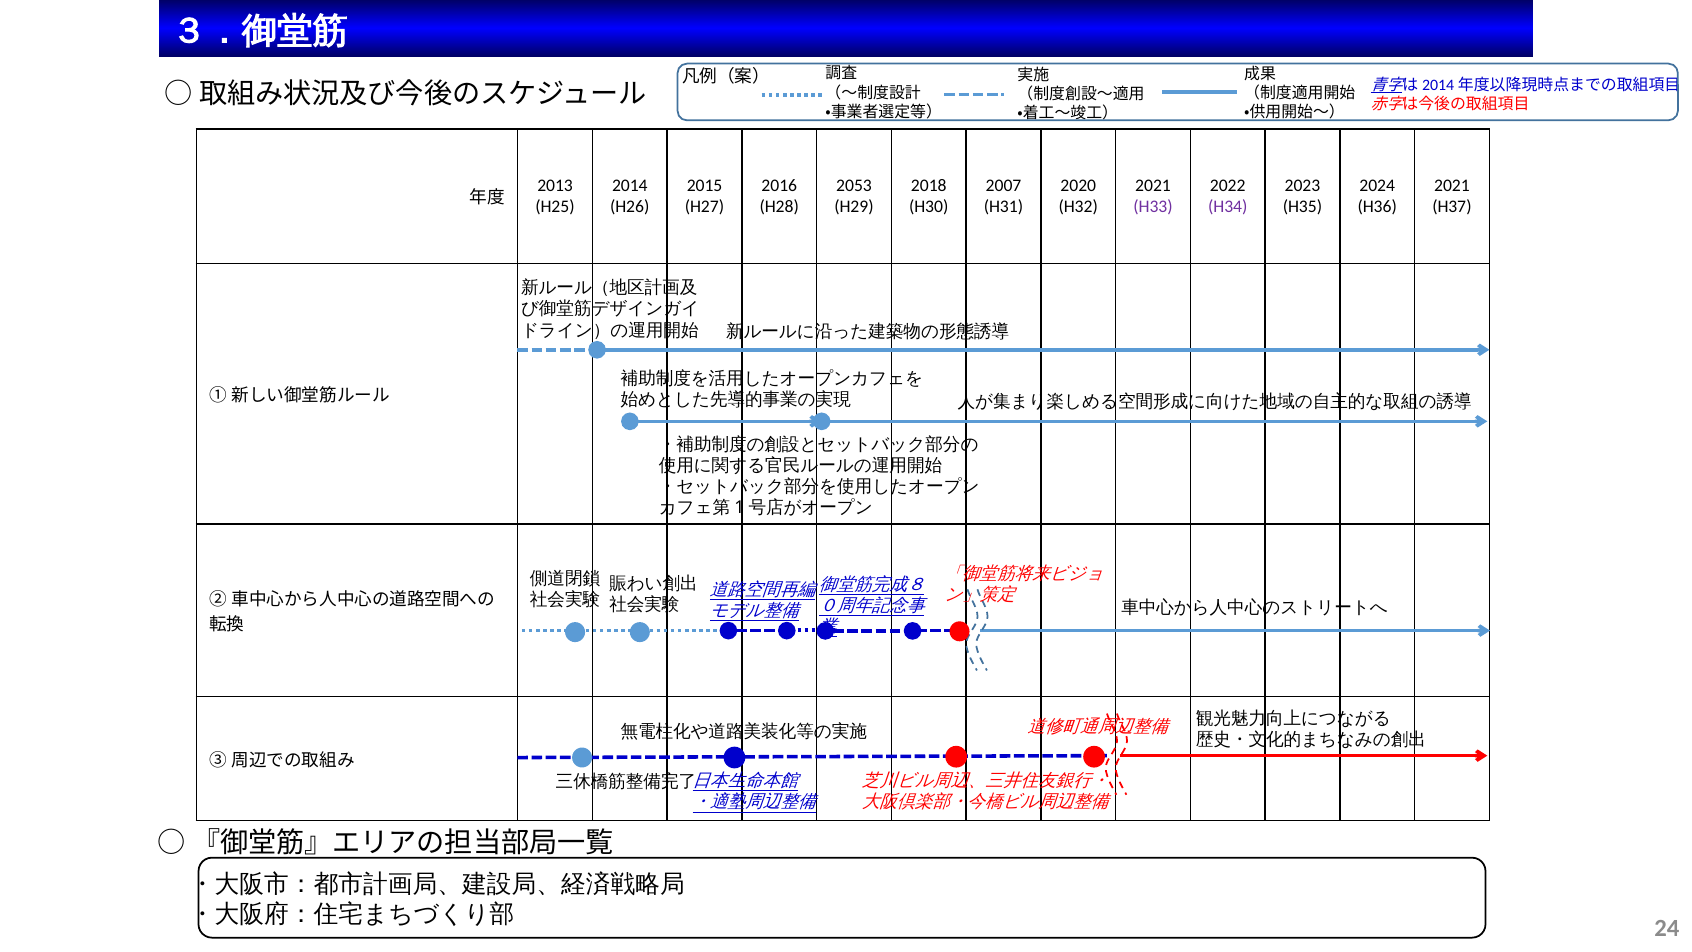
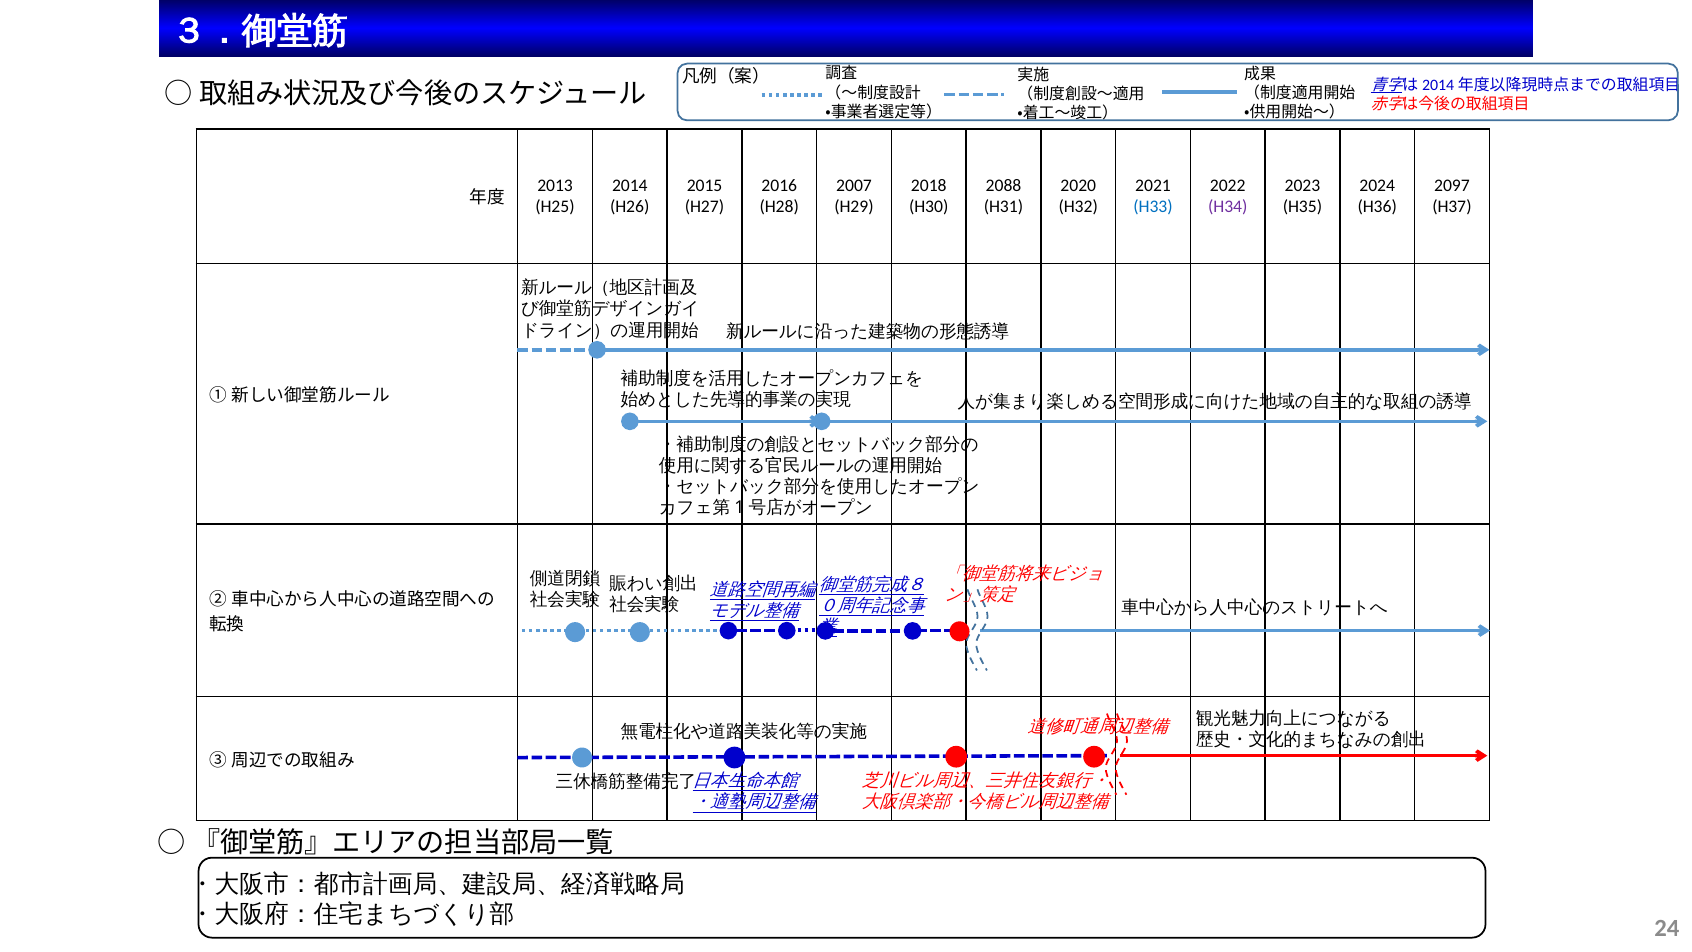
2053: 2053 -> 2007
2007: 2007 -> 2088
2021 at (1452, 186): 2021 -> 2097
H33 colour: purple -> blue
